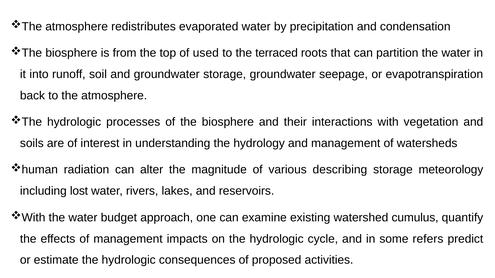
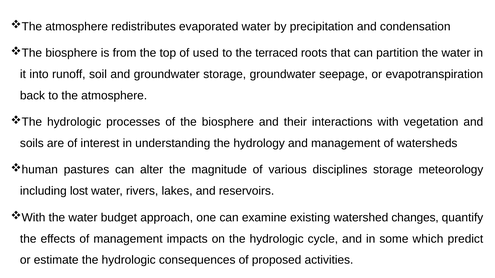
radiation: radiation -> pastures
describing: describing -> disciplines
cumulus: cumulus -> changes
refers: refers -> which
